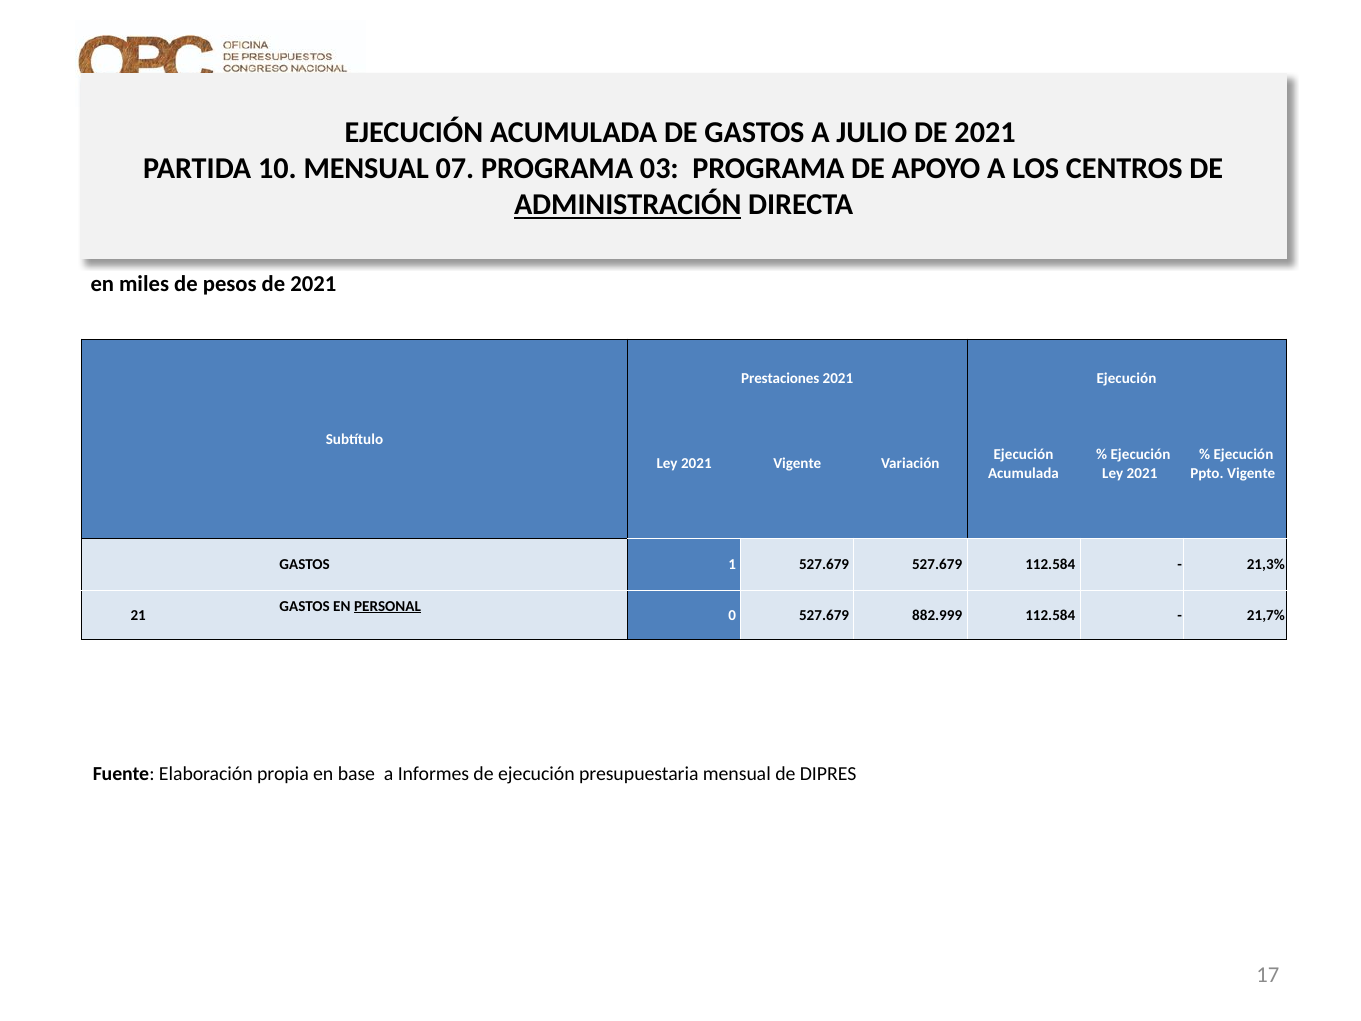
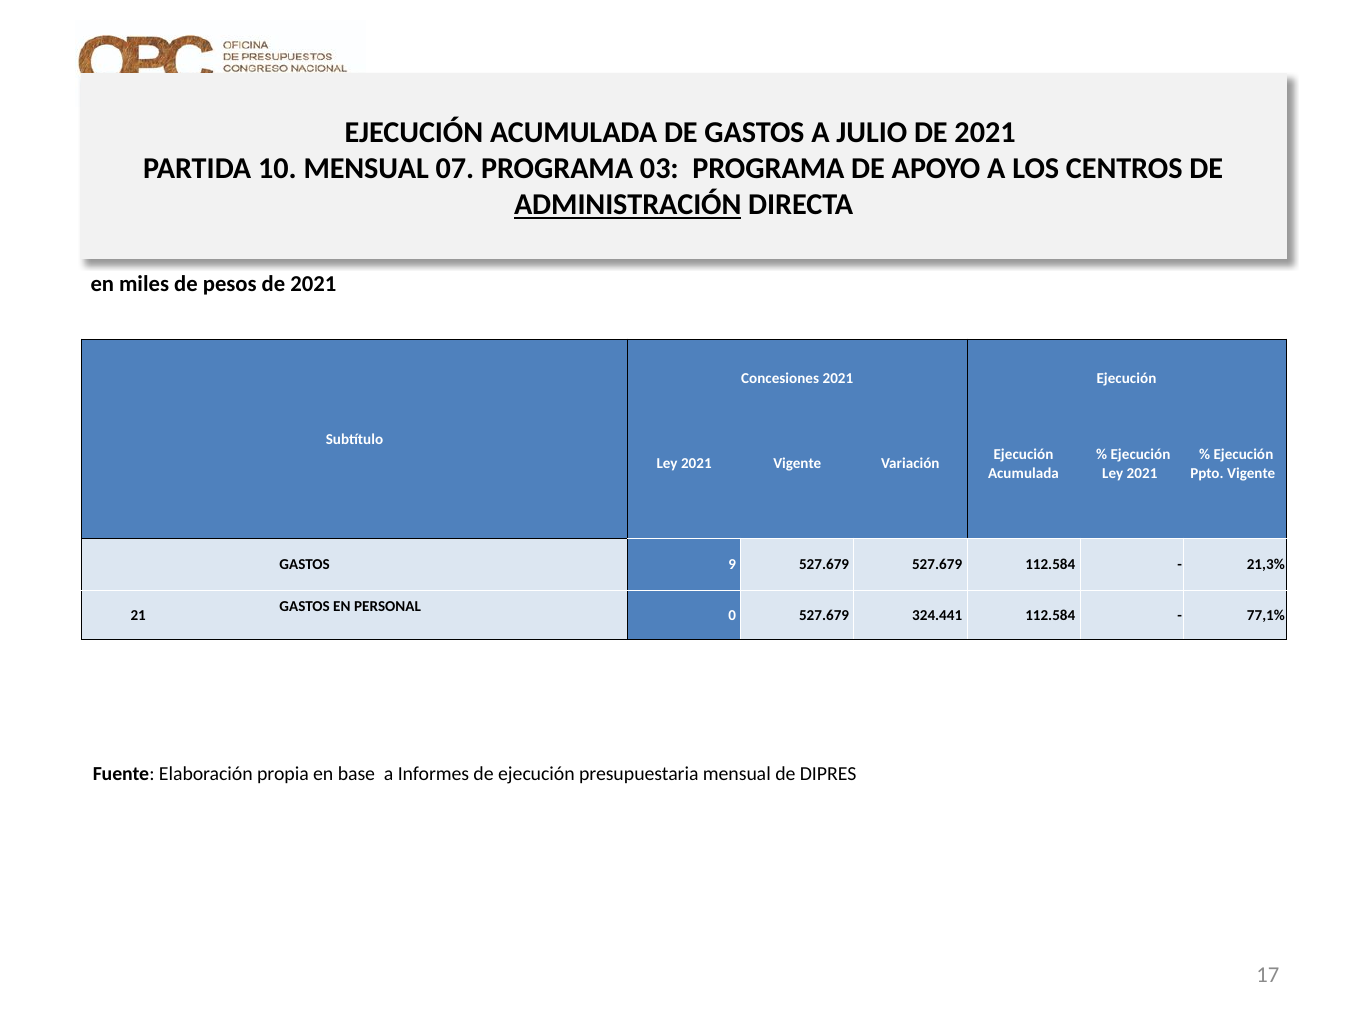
Prestaciones: Prestaciones -> Concesiones
1: 1 -> 9
PERSONAL underline: present -> none
882.999: 882.999 -> 324.441
21,7%: 21,7% -> 77,1%
